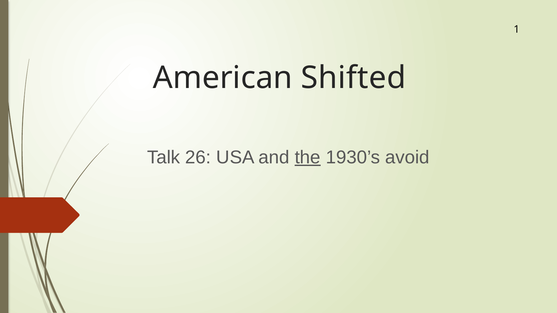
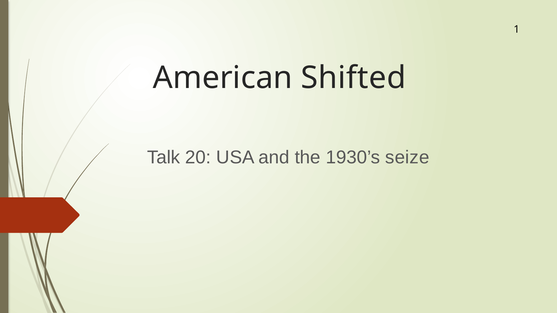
26: 26 -> 20
the underline: present -> none
avoid: avoid -> seize
